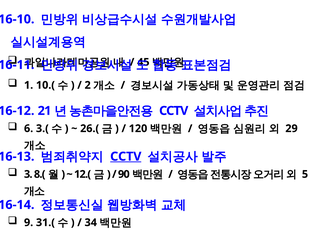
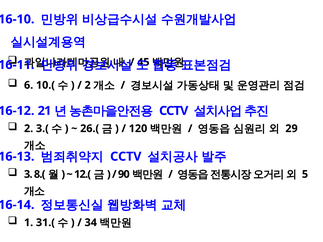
1: 1 -> 6
6 at (29, 129): 6 -> 2
CCTV at (126, 157) underline: present -> none
9: 9 -> 1
